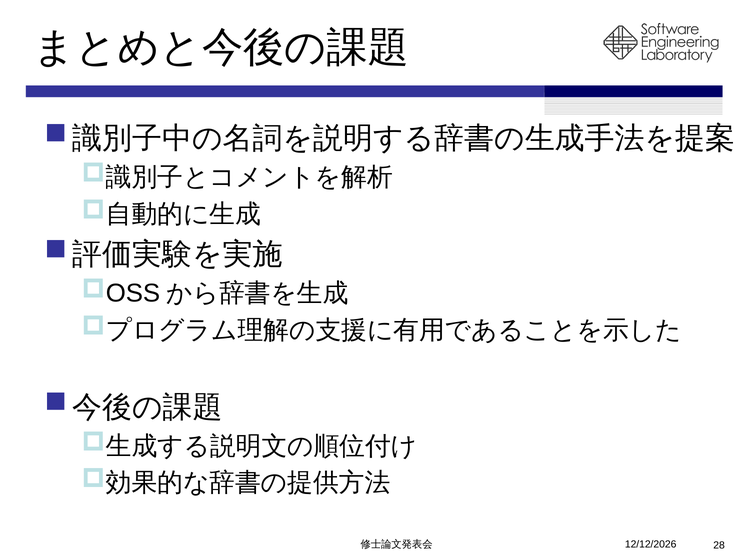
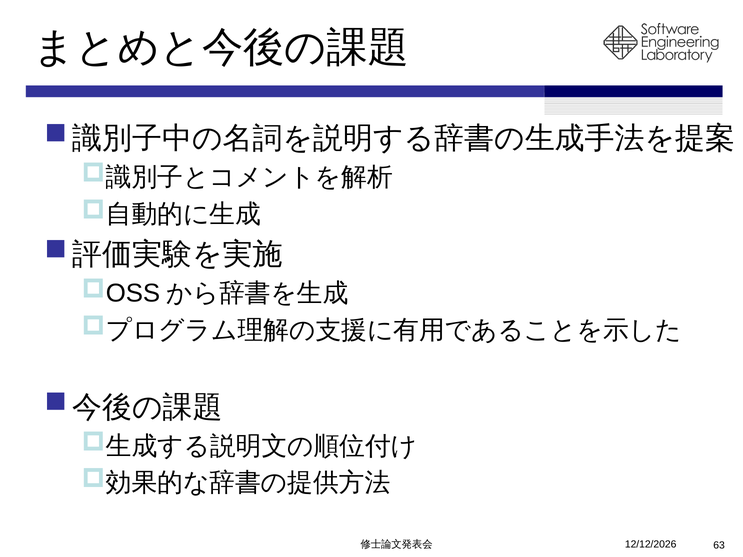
28: 28 -> 63
